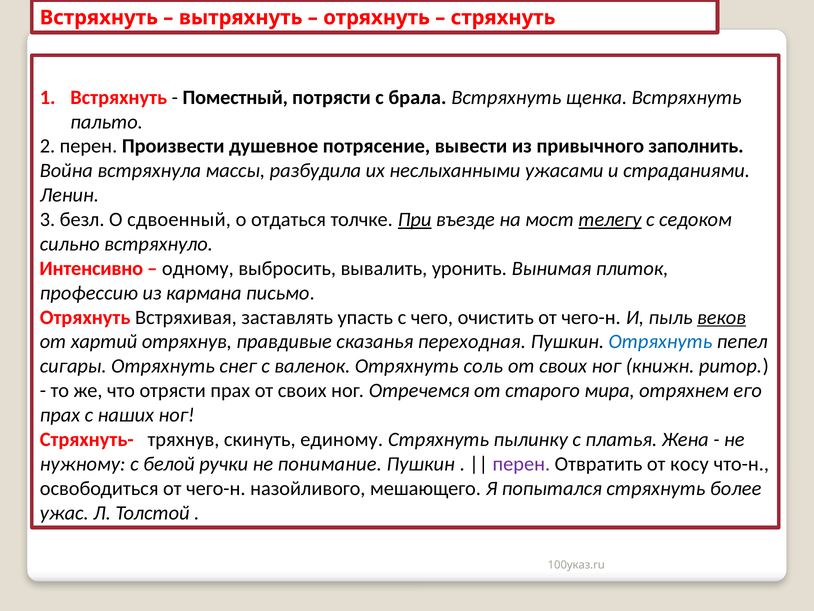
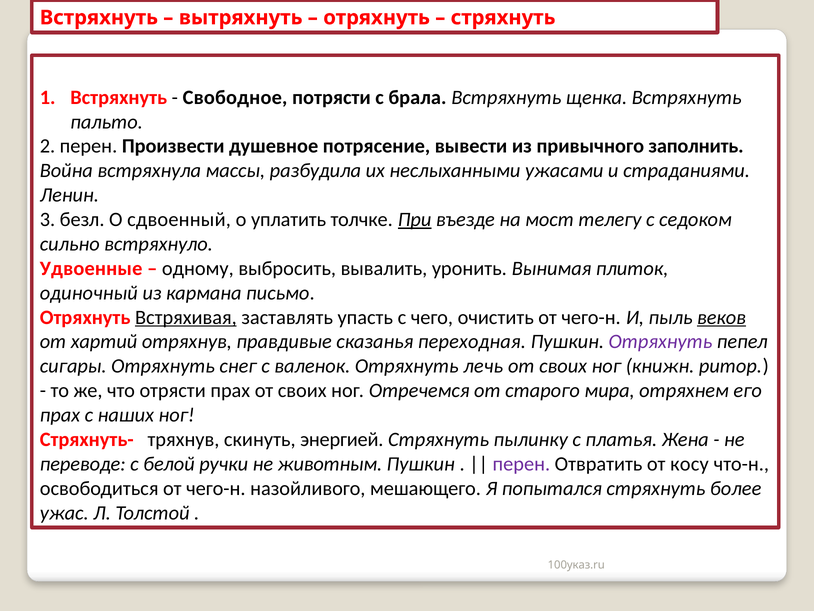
Поместный: Поместный -> Свободное
отдаться: отдаться -> уплатить
телегу underline: present -> none
Интенсивно: Интенсивно -> Удвоенные
профессию: профессию -> одиночный
Встряхивая underline: none -> present
Отряхнуть at (660, 341) colour: blue -> purple
соль: соль -> лечь
единому: единому -> энергией
нужному: нужному -> переводе
понимание: понимание -> животным
